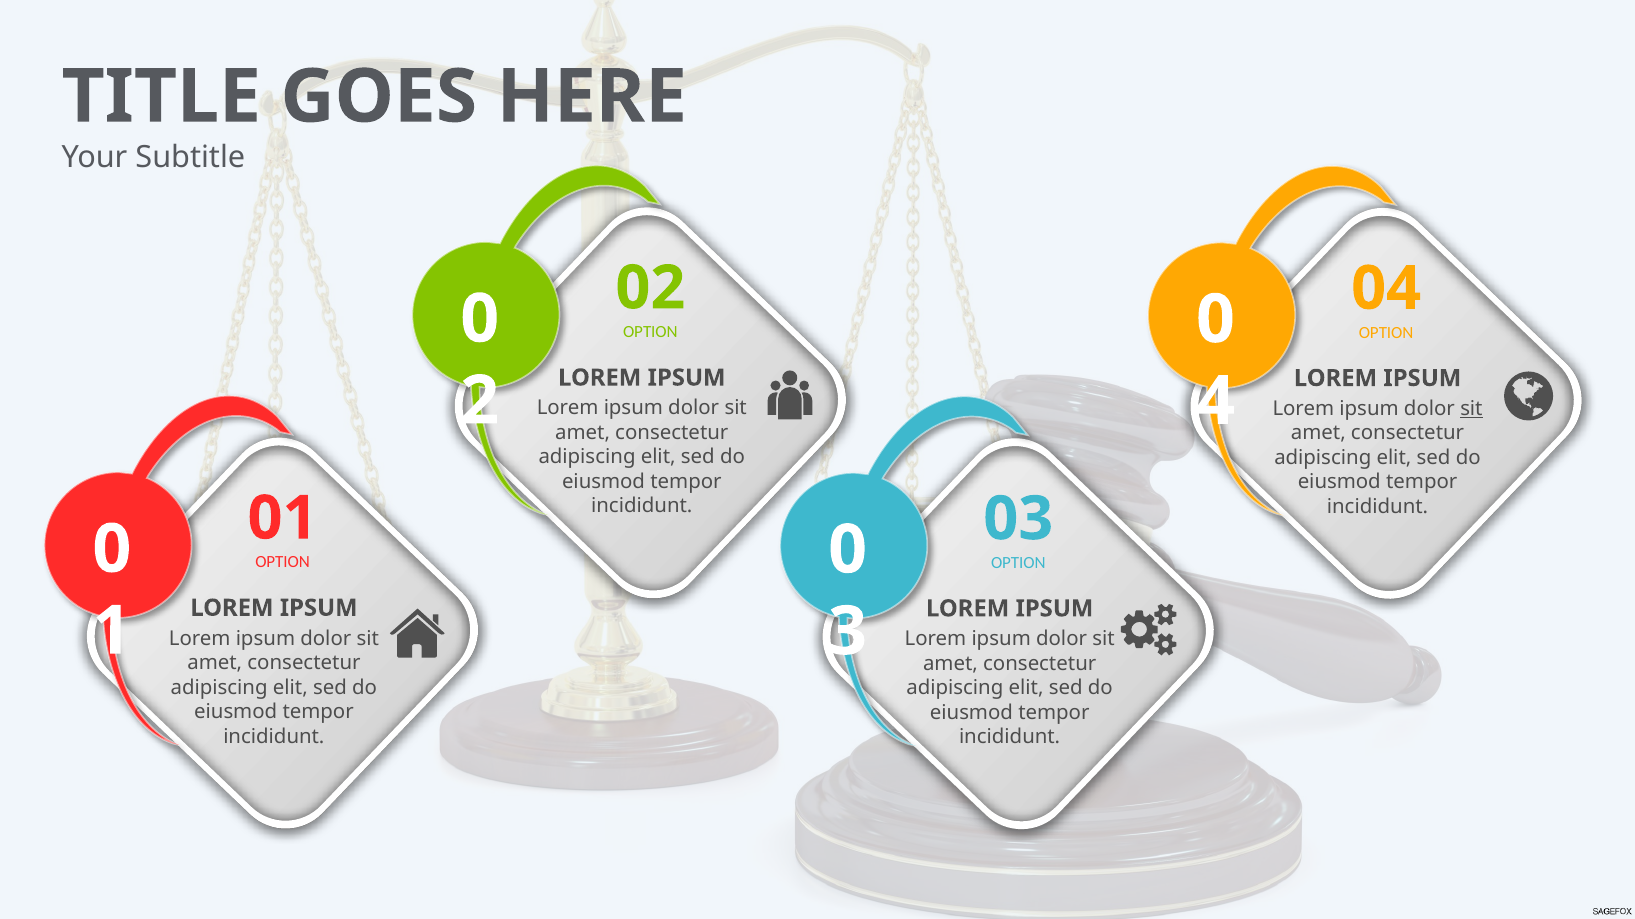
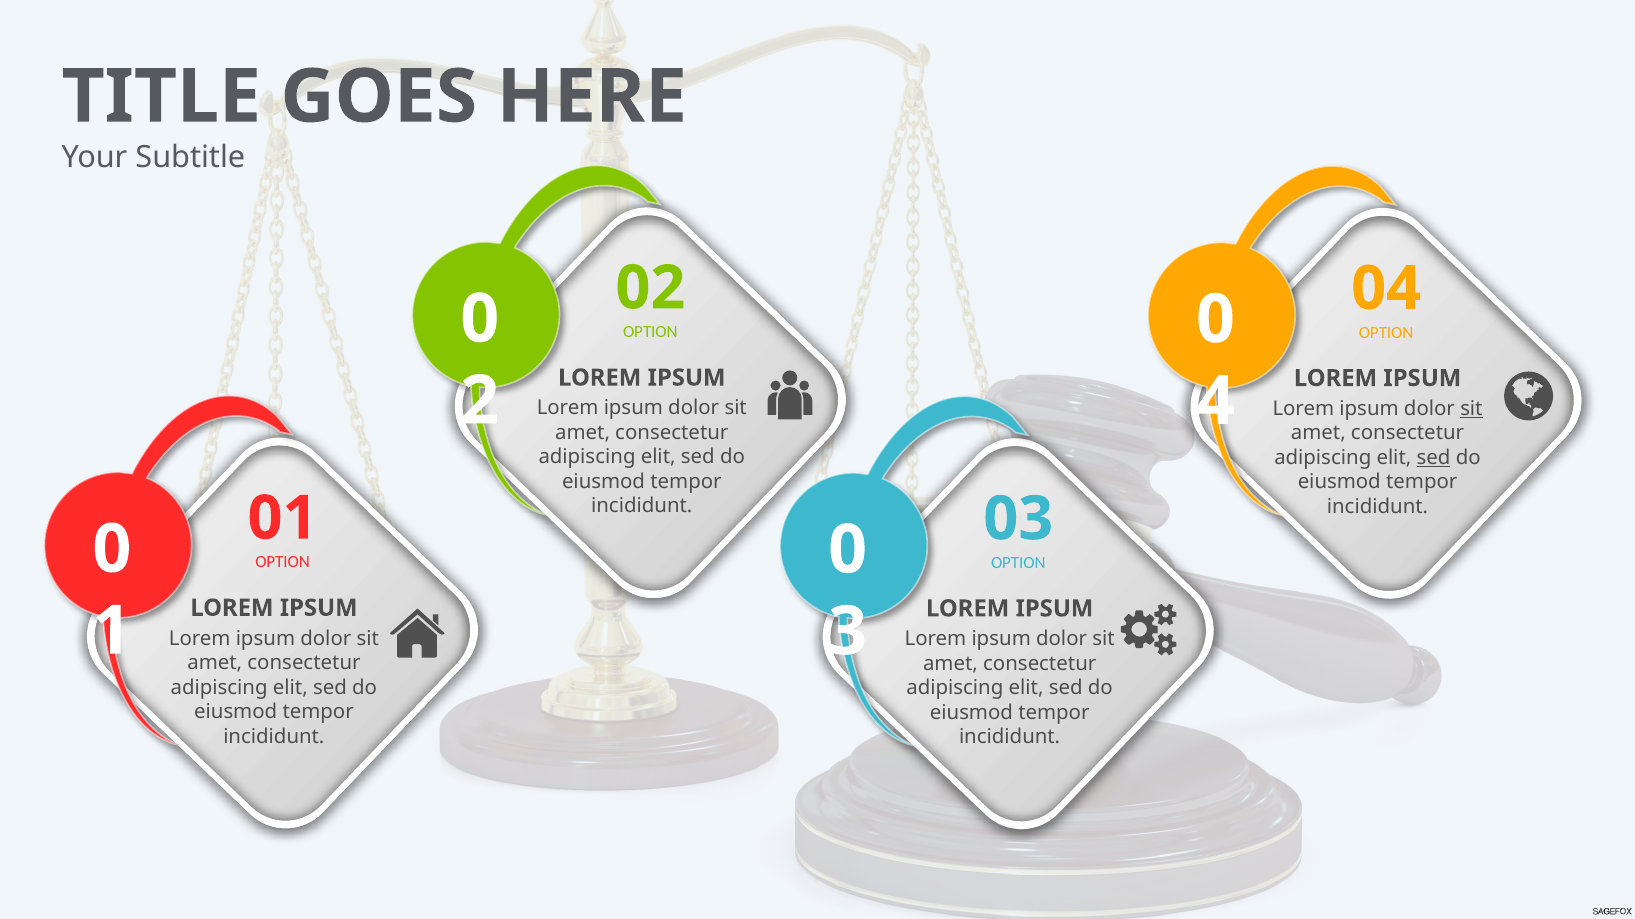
sed at (1434, 458) underline: none -> present
